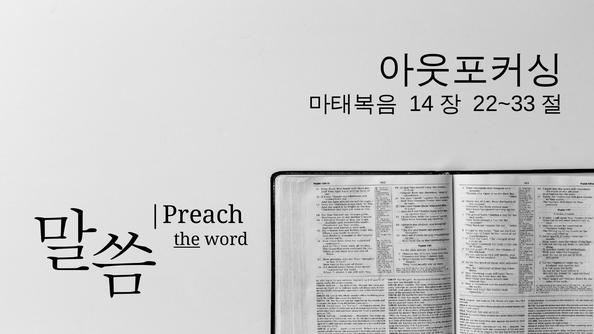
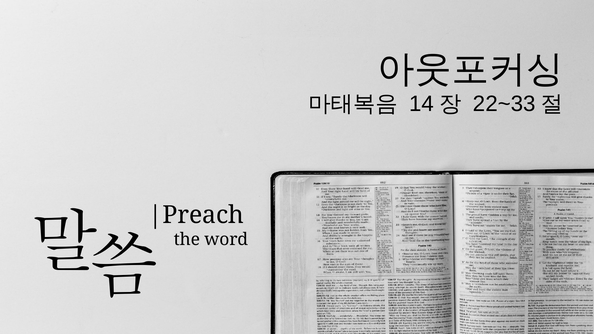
the underline: present -> none
